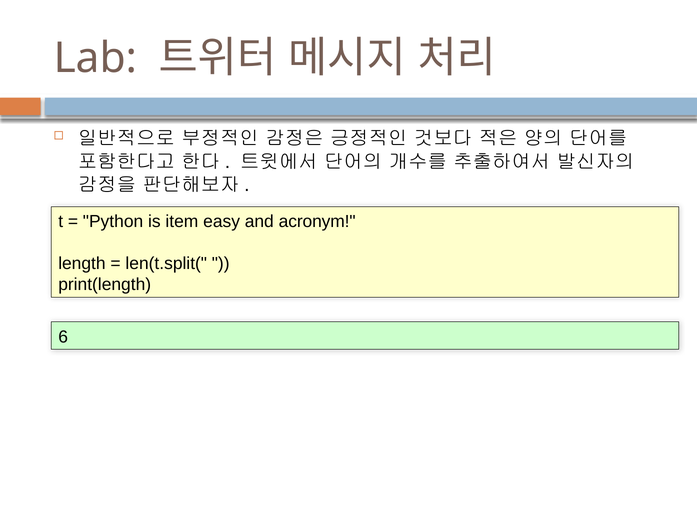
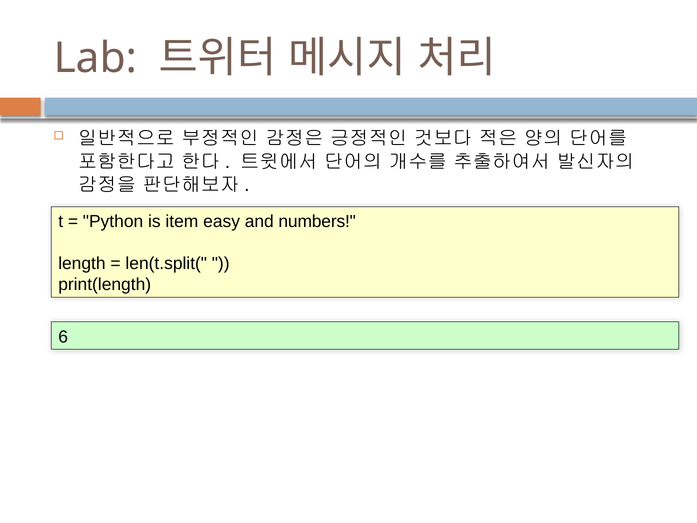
acronym: acronym -> numbers
